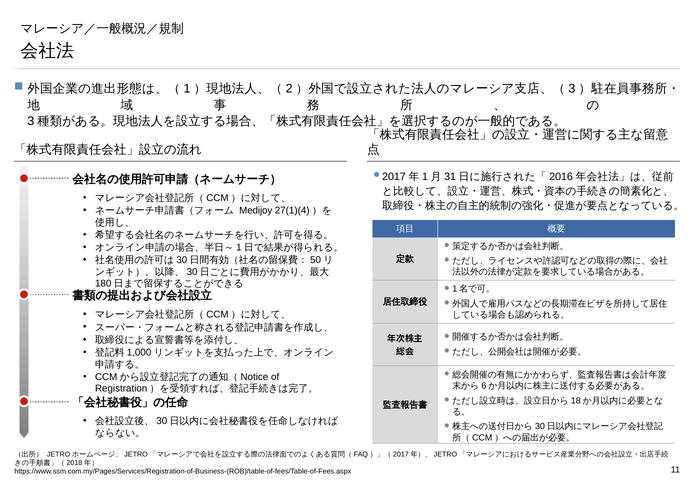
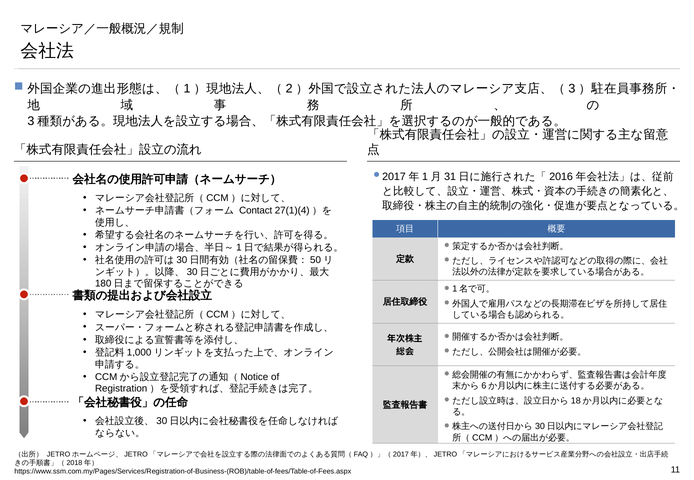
Medijoy: Medijoy -> Contact
